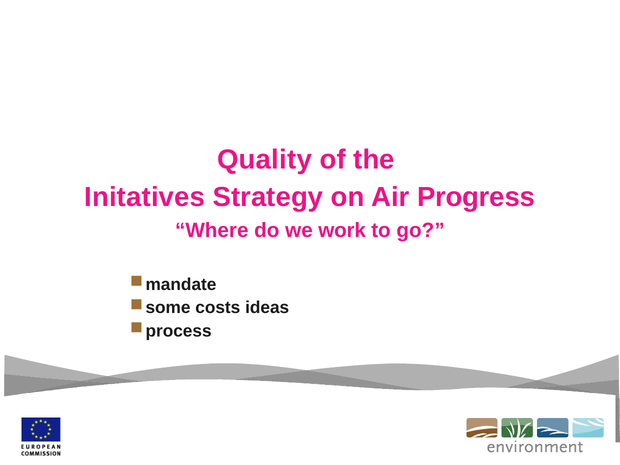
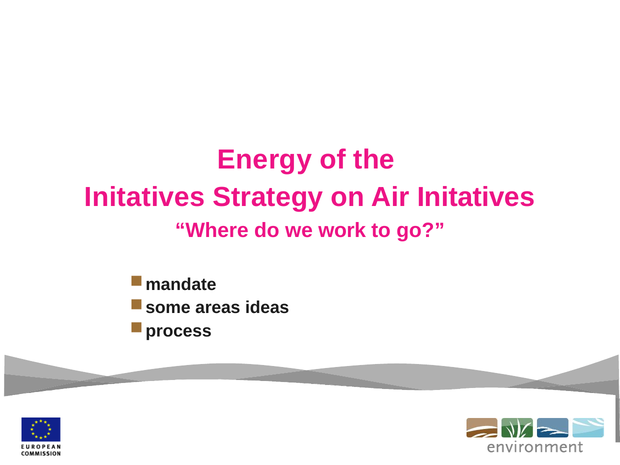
Quality: Quality -> Energy
Air Progress: Progress -> Initatives
costs: costs -> areas
